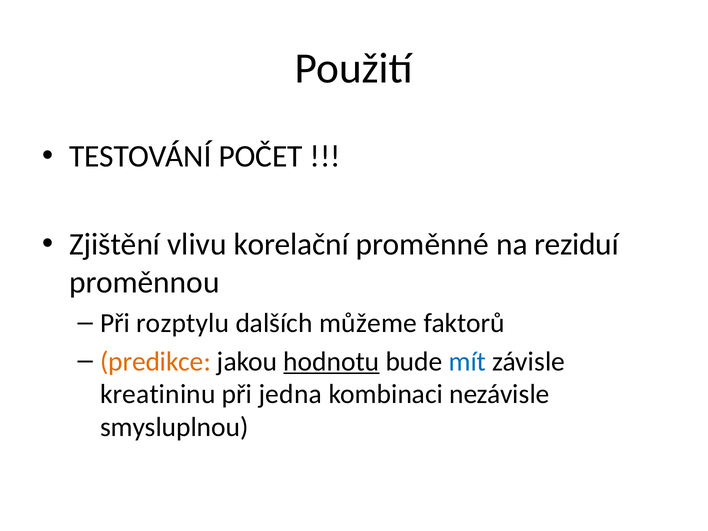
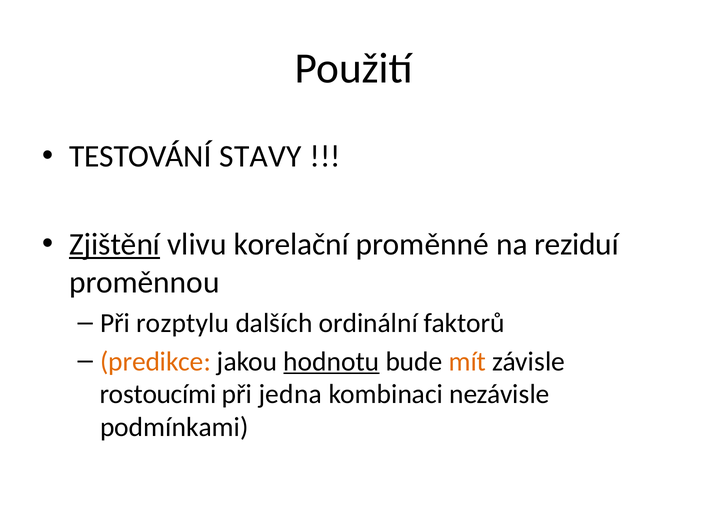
POČET: POČET -> STAVY
Zjištění underline: none -> present
můžeme: můžeme -> ordinální
mít colour: blue -> orange
kreatininu: kreatininu -> rostoucími
smysluplnou: smysluplnou -> podmínkami
